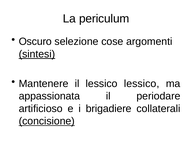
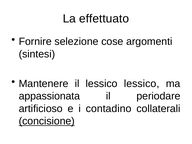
periculum: periculum -> effettuato
Oscuro: Oscuro -> Fornire
sintesi underline: present -> none
brigadiere: brigadiere -> contadino
